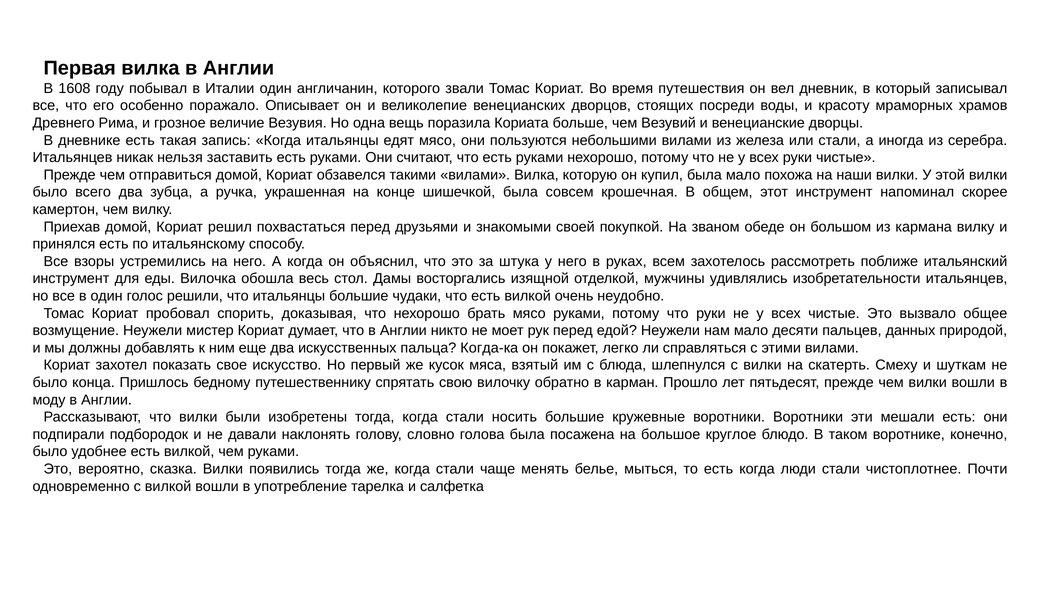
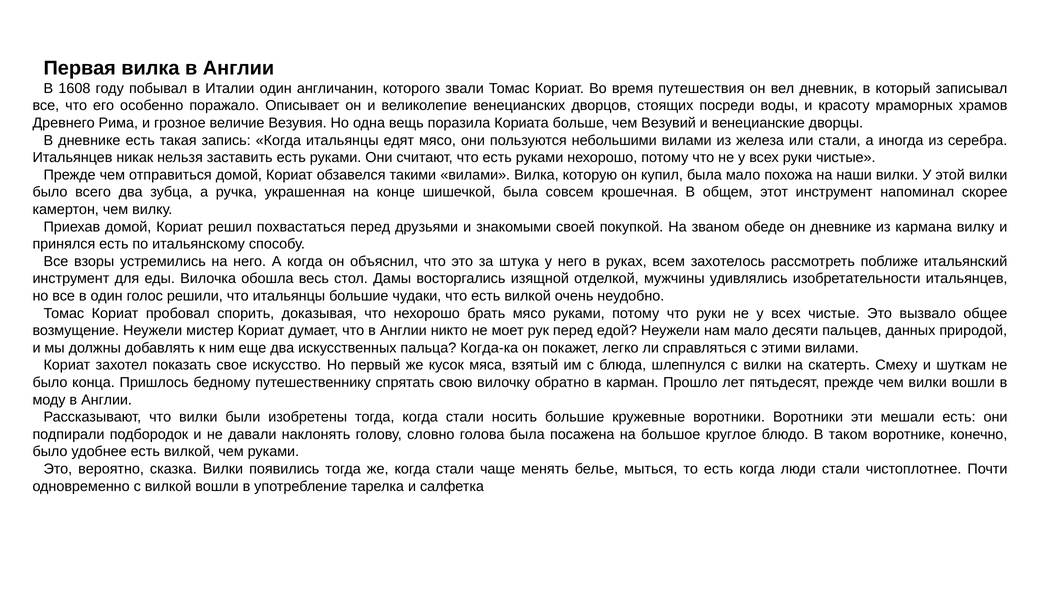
он большом: большом -> дневнике
